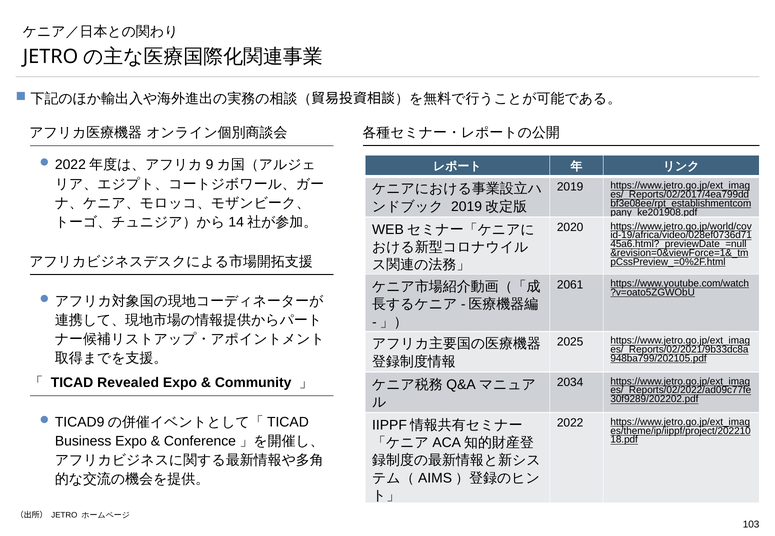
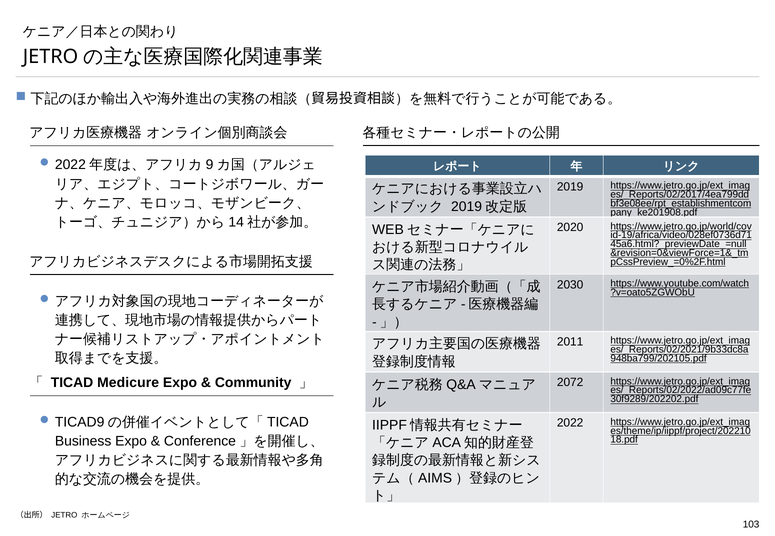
2061: 2061 -> 2030
2025: 2025 -> 2011
2034: 2034 -> 2072
Revealed: Revealed -> Medicure
